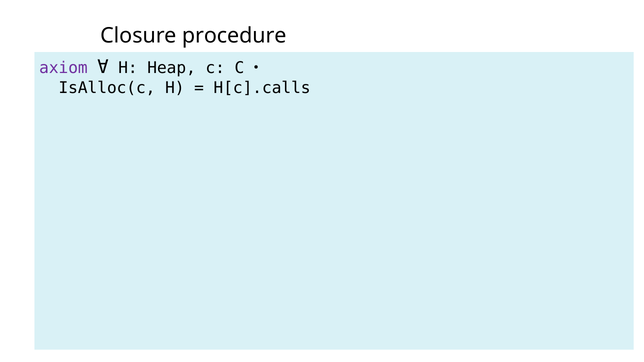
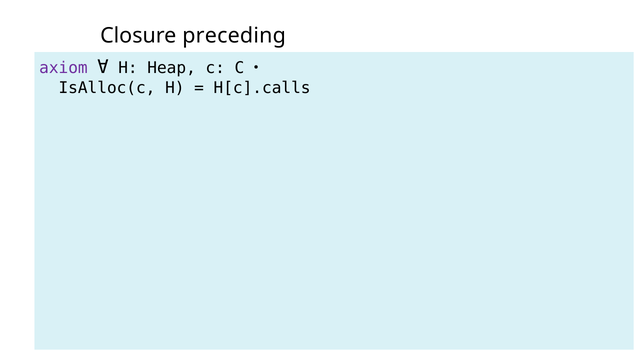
procedure: procedure -> preceding
